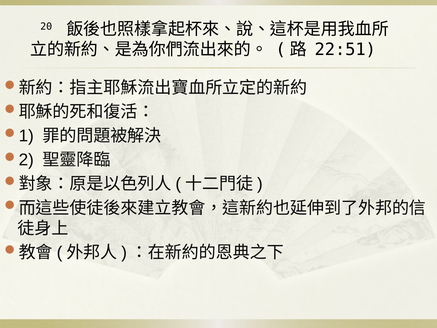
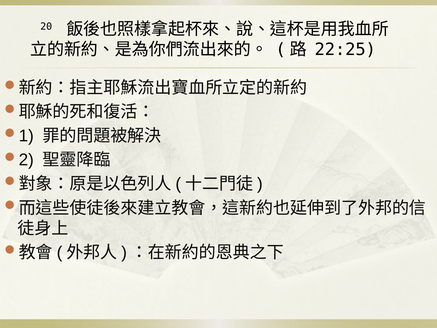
22:51: 22:51 -> 22:25
